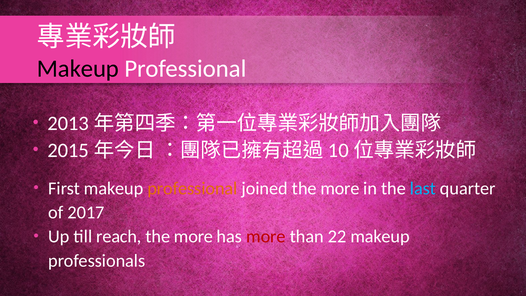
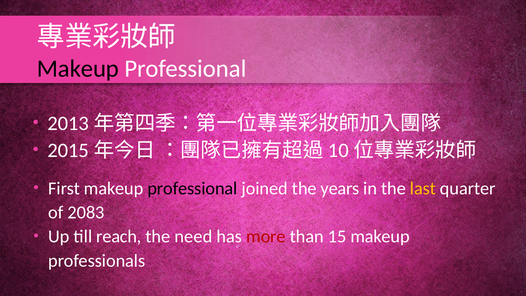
professional at (192, 188) colour: orange -> black
joined the more: more -> years
last colour: light blue -> yellow
2017: 2017 -> 2083
more at (194, 236): more -> need
22: 22 -> 15
